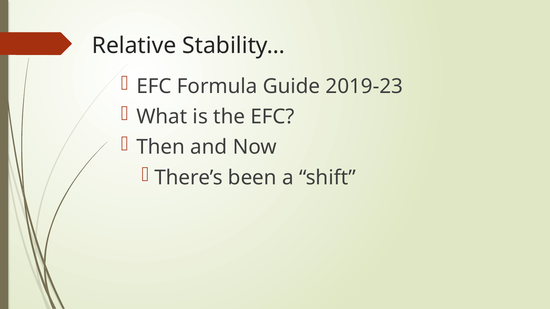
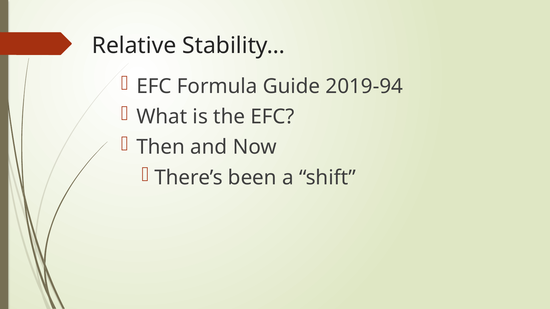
2019-23: 2019-23 -> 2019-94
